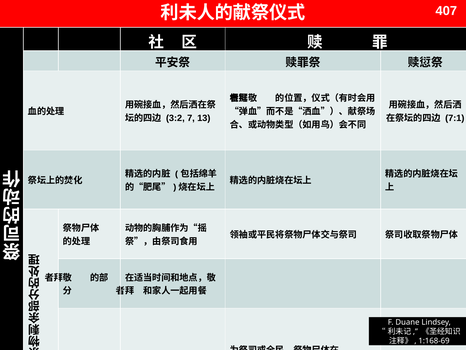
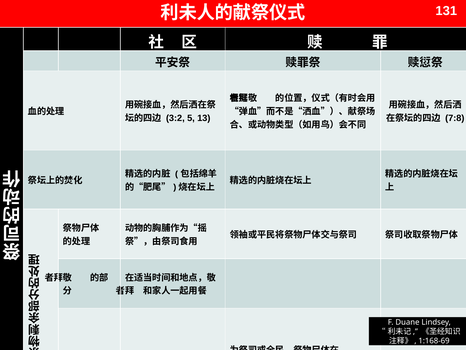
407: 407 -> 131
7: 7 -> 5
7:1: 7:1 -> 7:8
